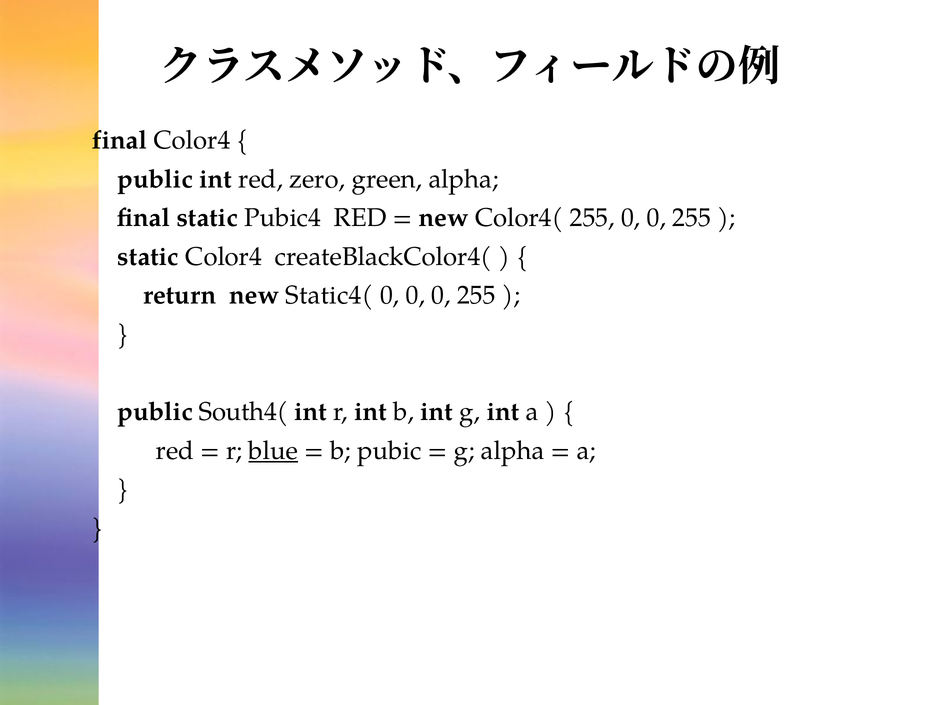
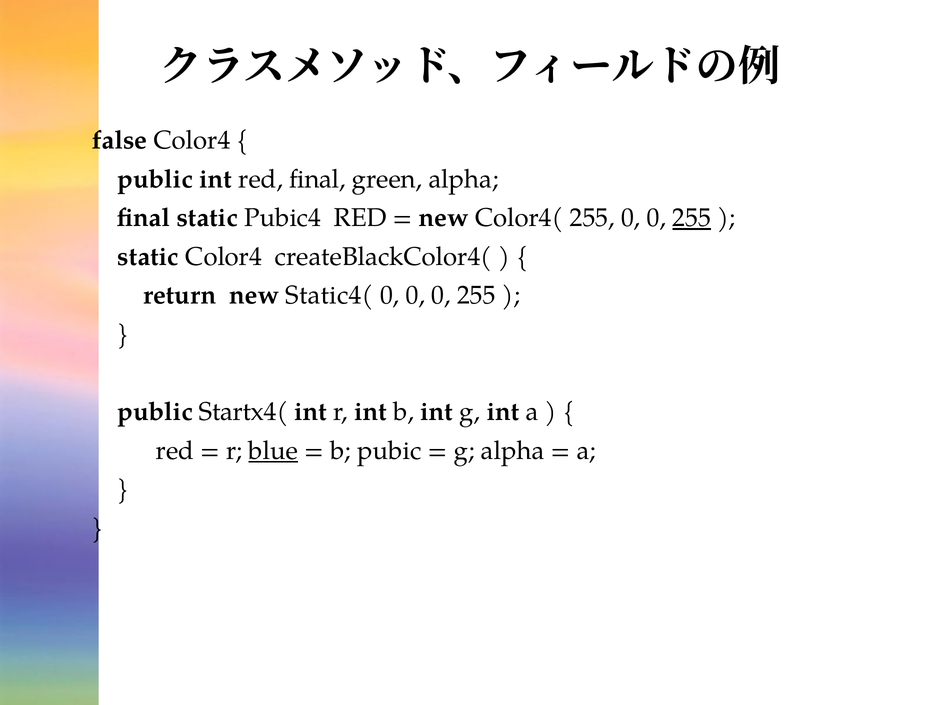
final at (120, 140): final -> false
red zero: zero -> final
255 at (692, 218) underline: none -> present
South4(: South4( -> Startx4(
